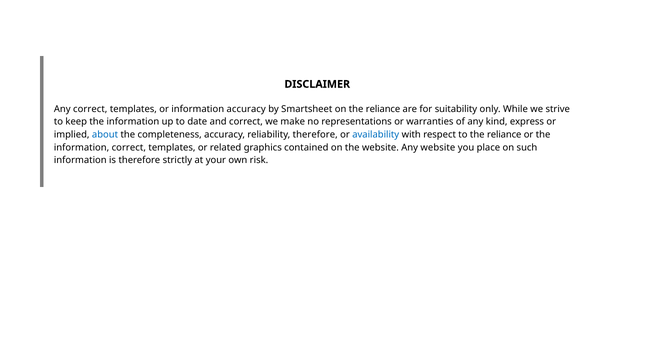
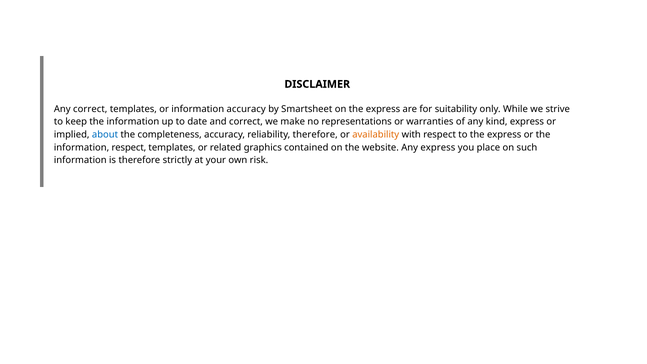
on the reliance: reliance -> express
availability colour: blue -> orange
to the reliance: reliance -> express
information correct: correct -> respect
Any website: website -> express
